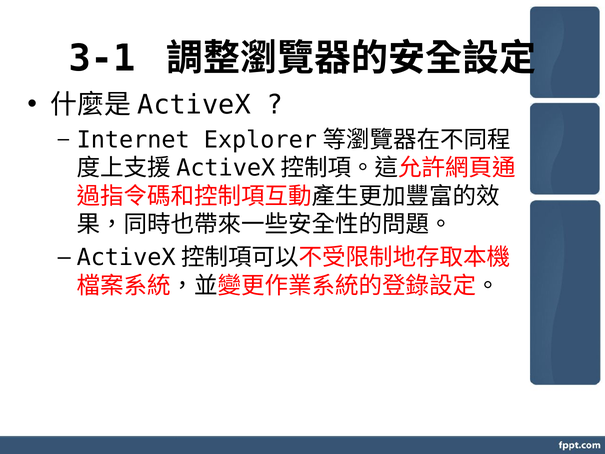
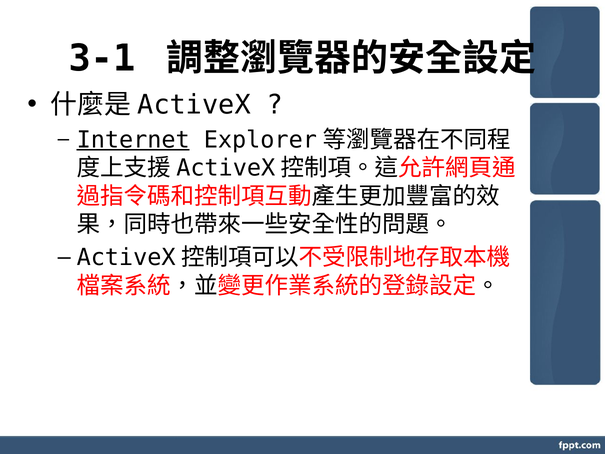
Internet underline: none -> present
